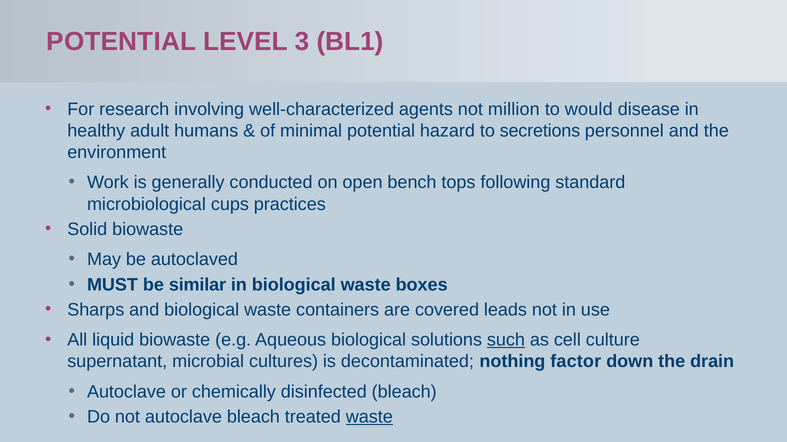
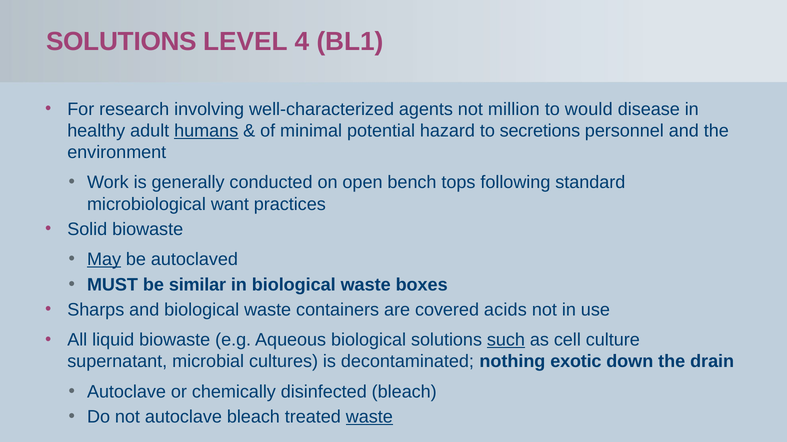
POTENTIAL at (121, 42): POTENTIAL -> SOLUTIONS
3: 3 -> 4
humans underline: none -> present
cups: cups -> want
May underline: none -> present
leads: leads -> acids
factor: factor -> exotic
